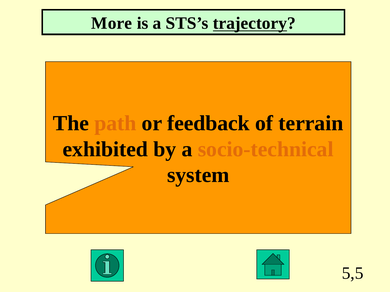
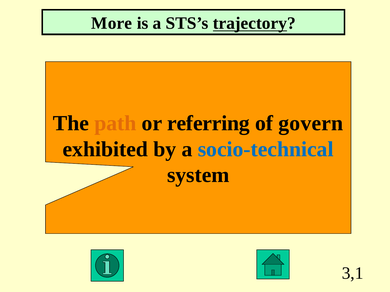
feedback: feedback -> referring
terrain: terrain -> govern
socio-technical colour: orange -> blue
5,5: 5,5 -> 3,1
